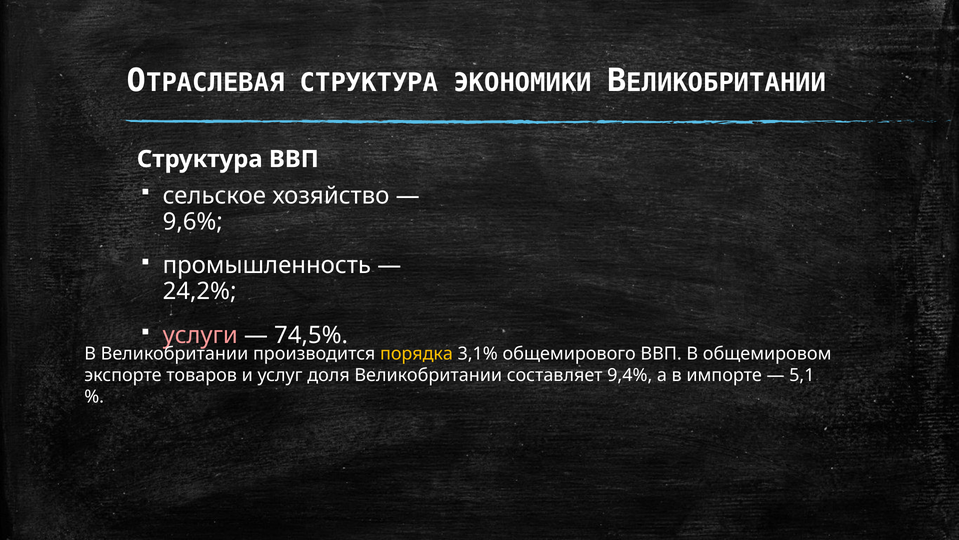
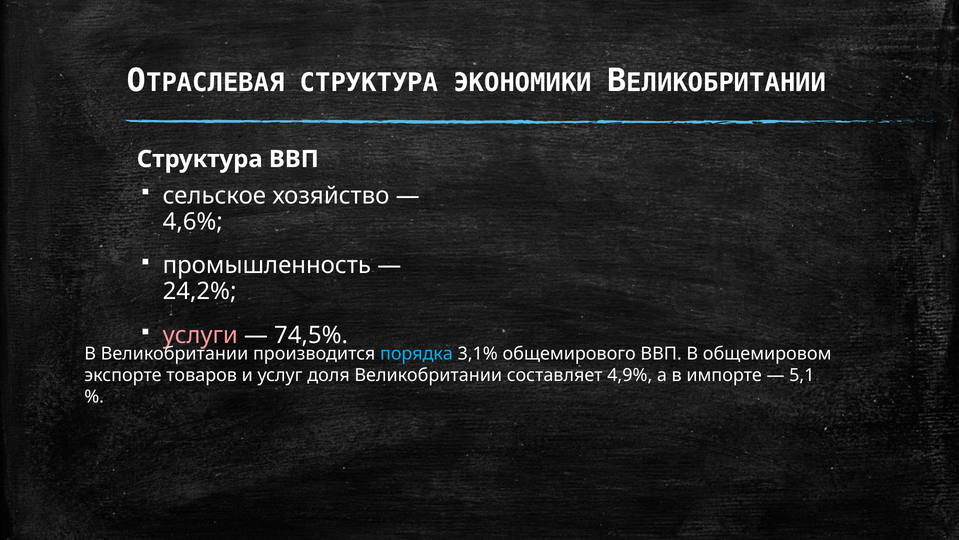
9,6%: 9,6% -> 4,6%
порядка colour: yellow -> light blue
9,4%: 9,4% -> 4,9%
